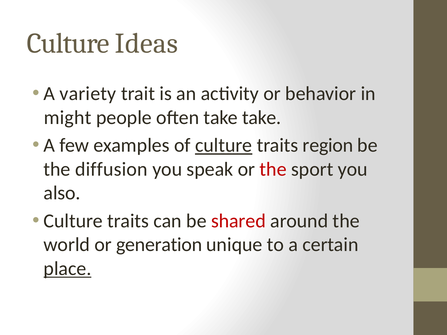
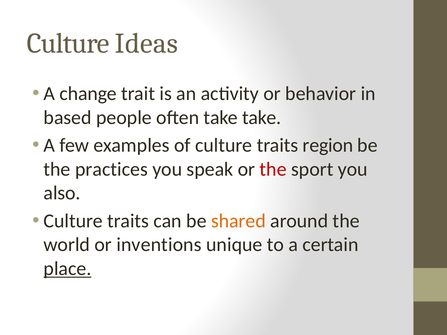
variety: variety -> change
might: might -> based
culture at (224, 145) underline: present -> none
diffusion: diffusion -> practices
shared colour: red -> orange
generation: generation -> inventions
